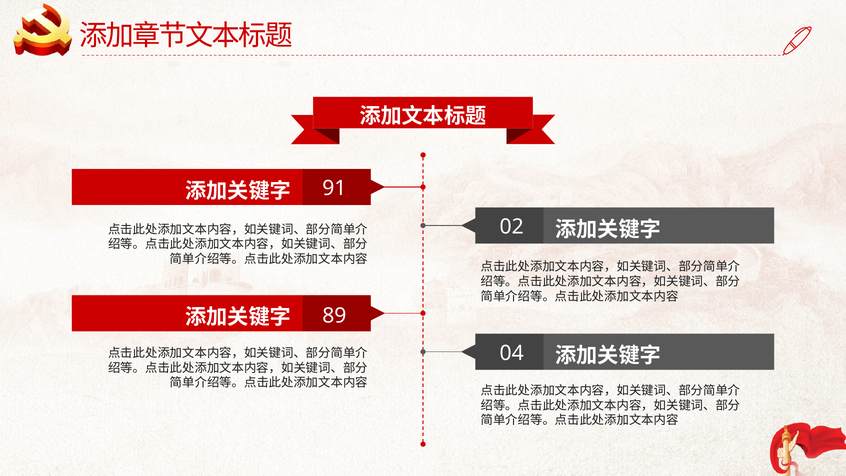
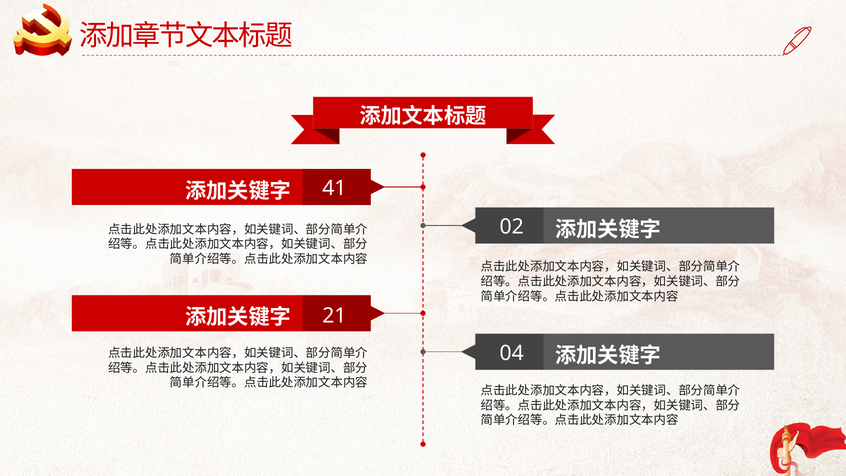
91: 91 -> 41
89: 89 -> 21
